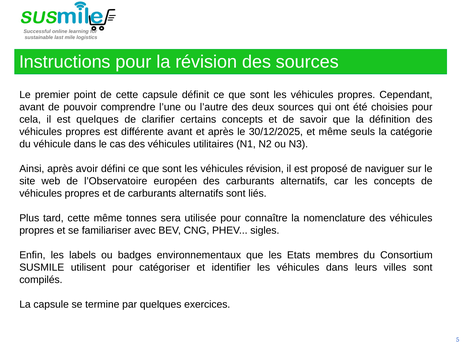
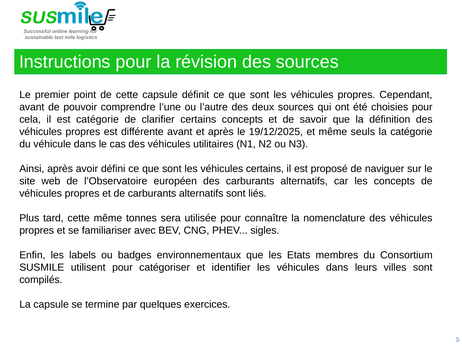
est quelques: quelques -> catégorie
30/12/2025: 30/12/2025 -> 19/12/2025
véhicules révision: révision -> certains
